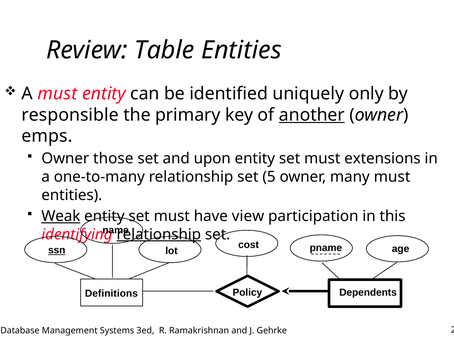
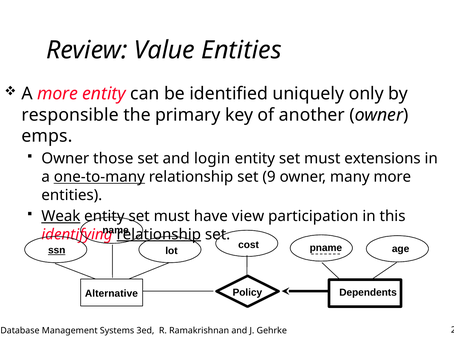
Table: Table -> Value
A must: must -> more
another underline: present -> none
upon: upon -> login
one-to-many underline: none -> present
5: 5 -> 9
many must: must -> more
Definitions: Definitions -> Alternative
